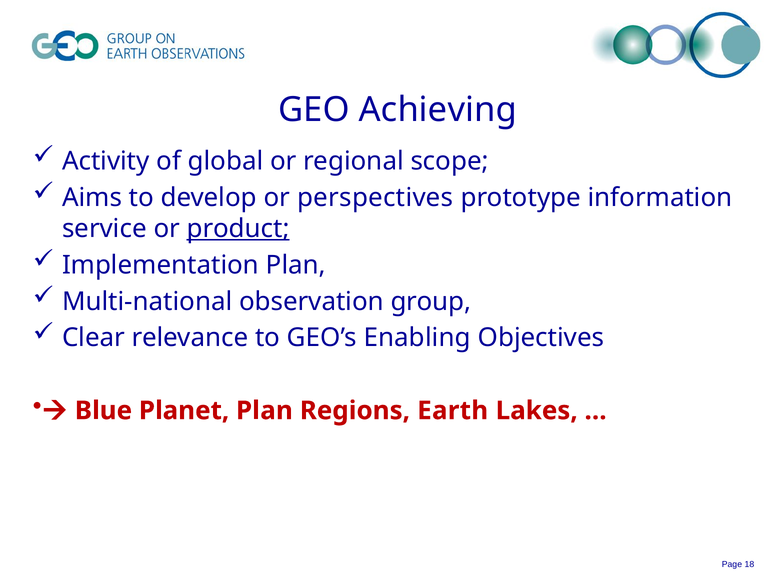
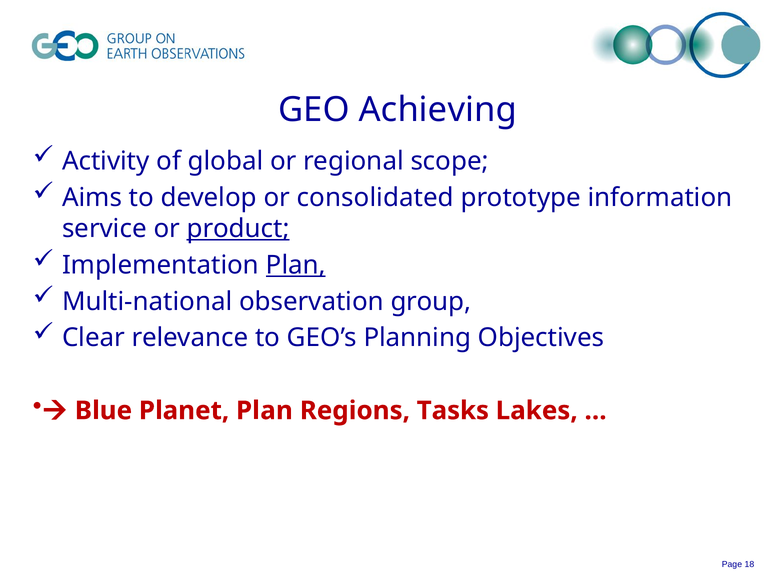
perspectives: perspectives -> consolidated
Plan at (296, 265) underline: none -> present
Enabling: Enabling -> Planning
Earth: Earth -> Tasks
